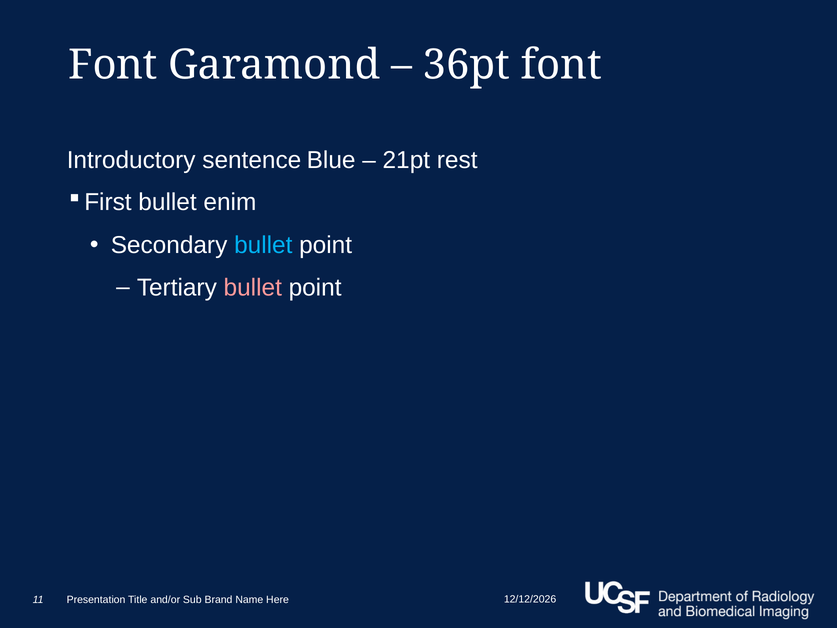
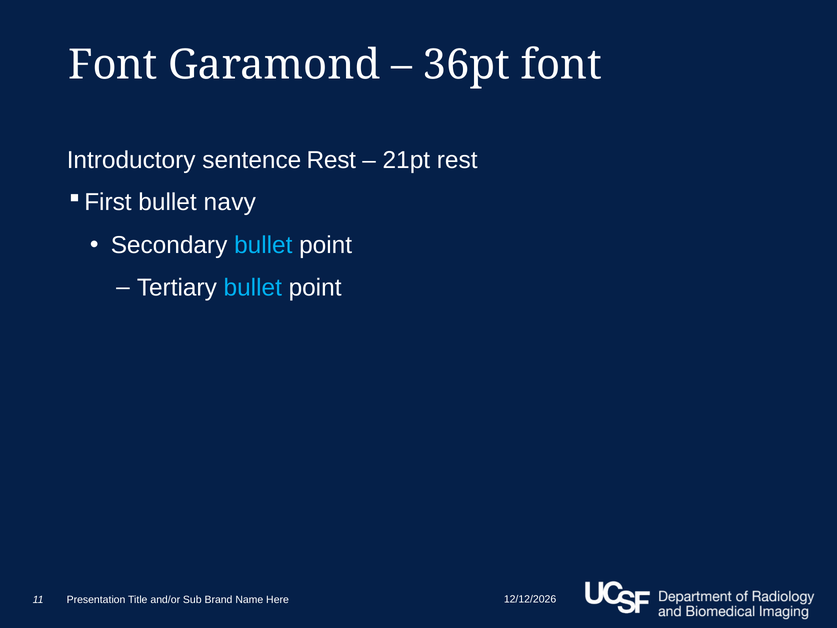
sentence Blue: Blue -> Rest
enim: enim -> navy
bullet at (253, 288) colour: pink -> light blue
